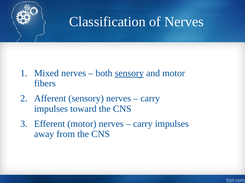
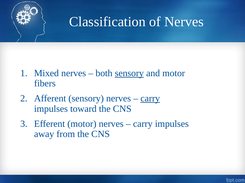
carry at (150, 99) underline: none -> present
